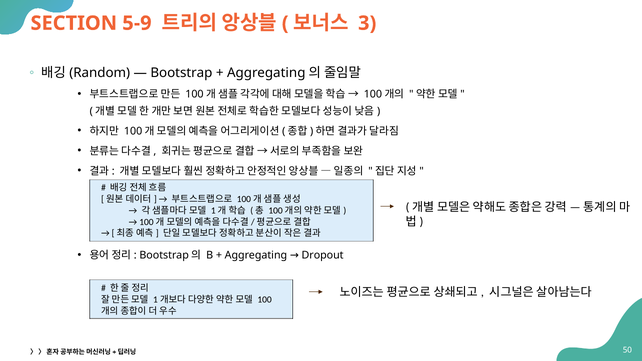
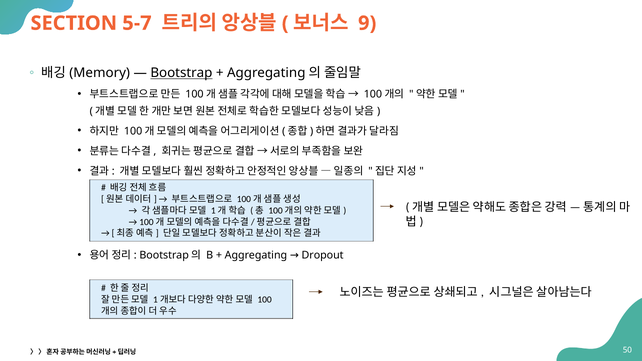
5-9: 5-9 -> 5-7
3: 3 -> 9
Random: Random -> Memory
Bootstrap underline: none -> present
